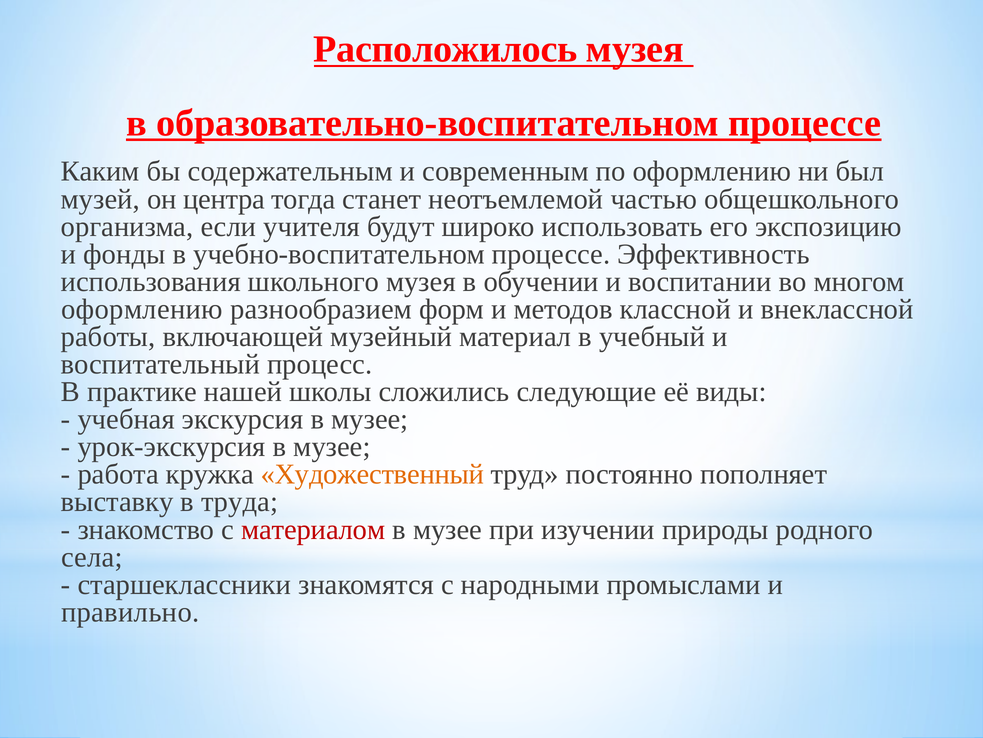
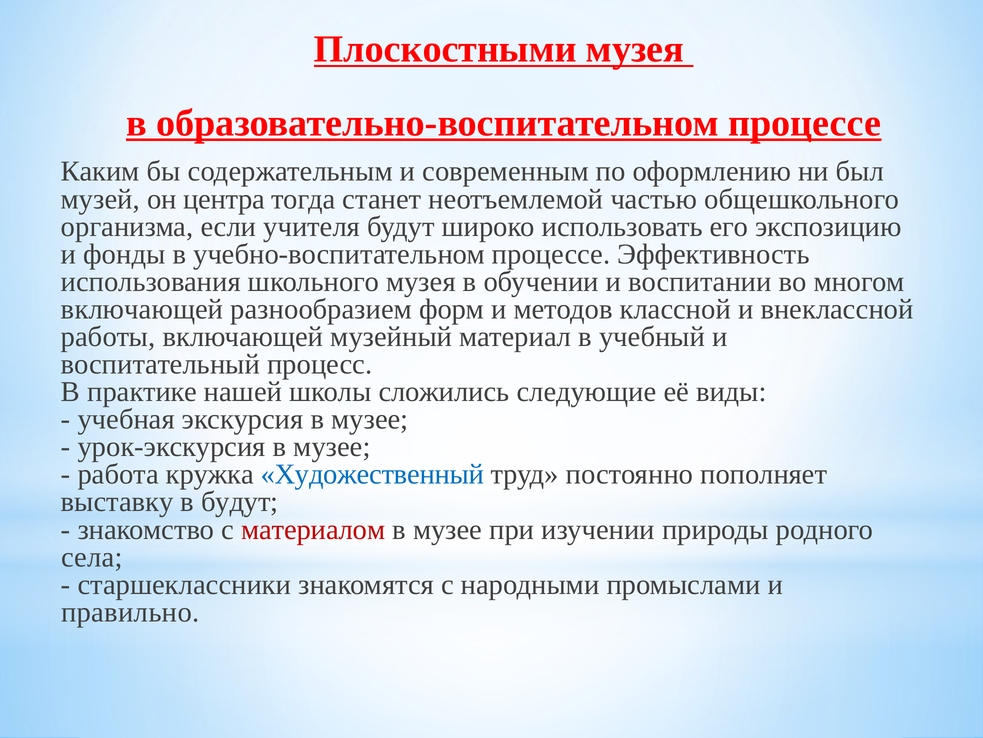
Расположилось: Расположилось -> Плоскостными
оформлению at (142, 309): оформлению -> включающей
Художественный colour: orange -> blue
в труда: труда -> будут
